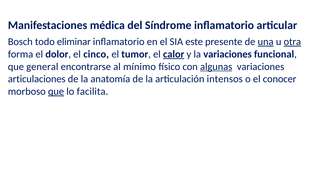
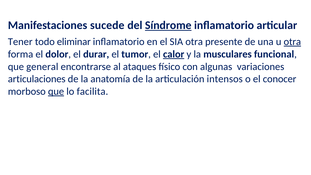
médica: médica -> sucede
Síndrome underline: none -> present
Bosch: Bosch -> Tener
SIA este: este -> otra
una underline: present -> none
cinco: cinco -> durar
la variaciones: variaciones -> musculares
mínimo: mínimo -> ataques
algunas underline: present -> none
